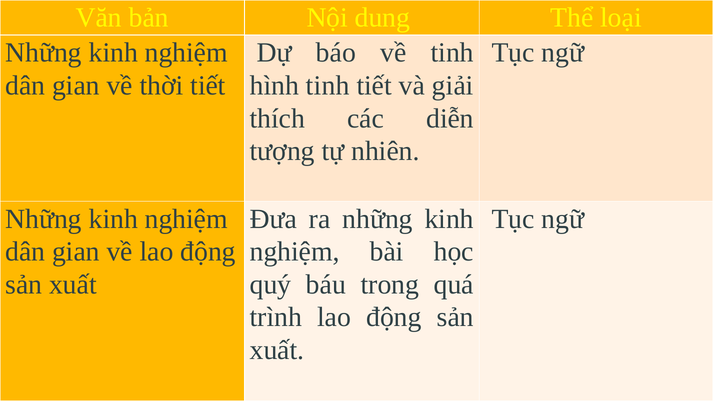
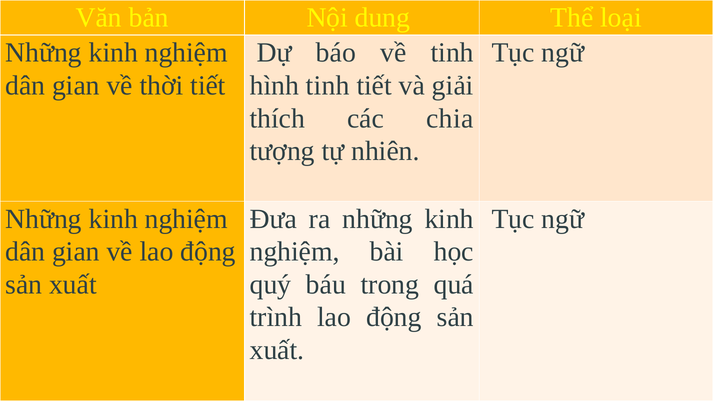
diễn: diễn -> chia
